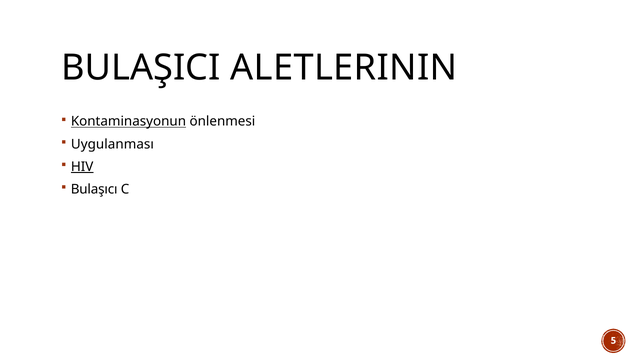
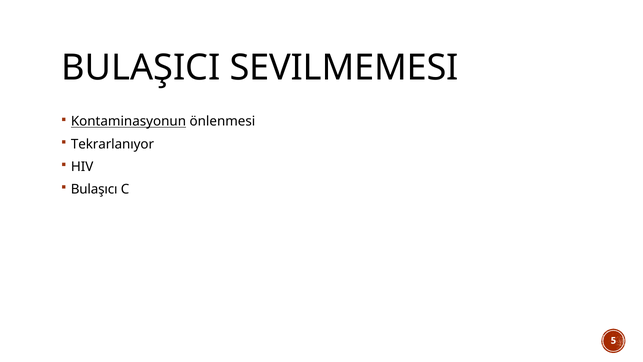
ALETLERININ: ALETLERININ -> SEVILMEMESI
Uygulanması: Uygulanması -> Tekrarlanıyor
HIV underline: present -> none
